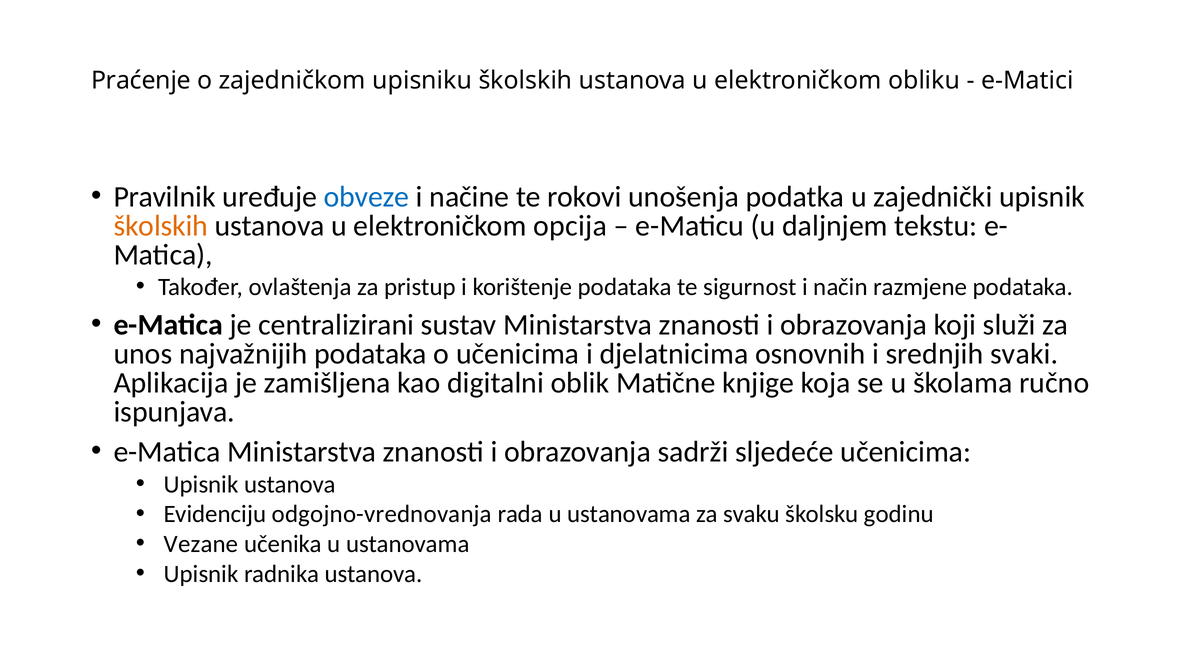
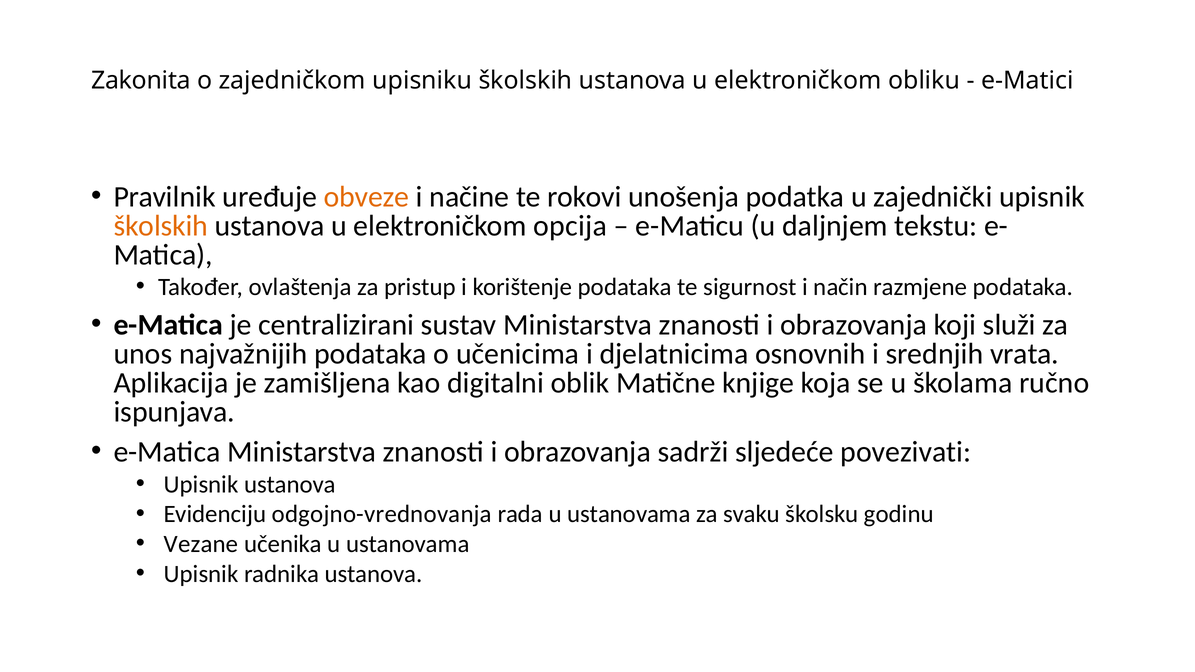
Praćenje: Praćenje -> Zakonita
obveze colour: blue -> orange
svaki: svaki -> vrata
sljedeće učenicima: učenicima -> povezivati
